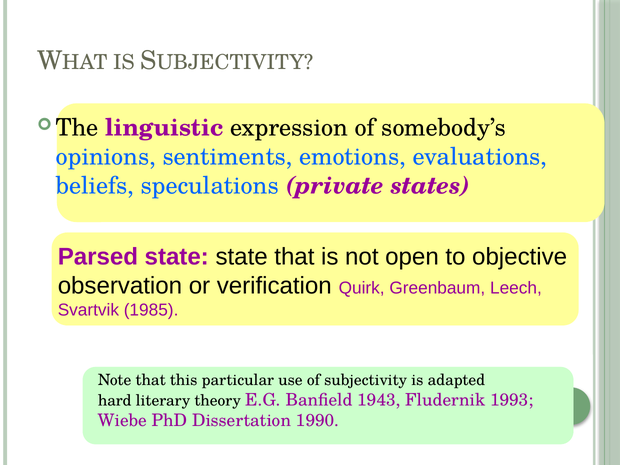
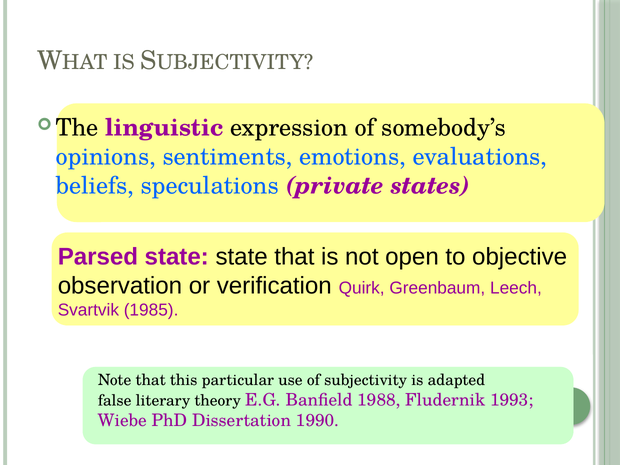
hard: hard -> false
1943: 1943 -> 1988
